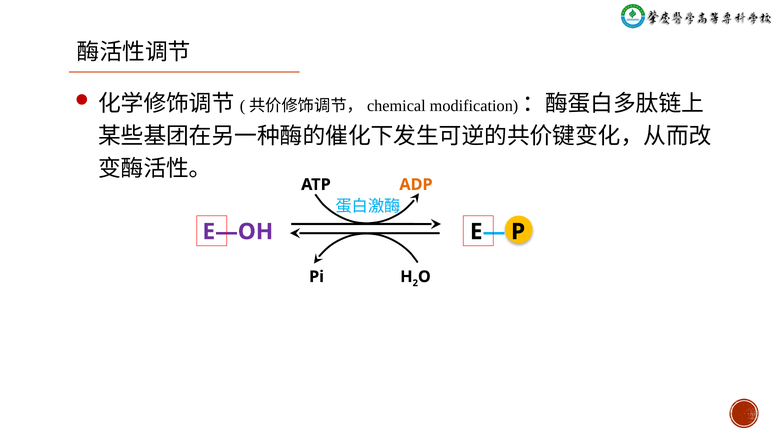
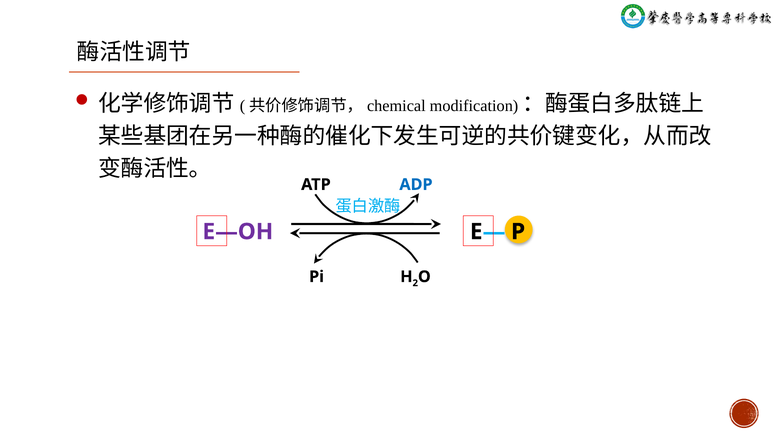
ADP colour: orange -> blue
